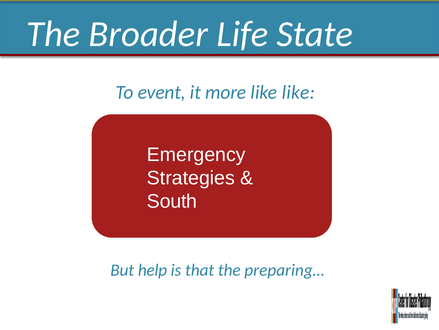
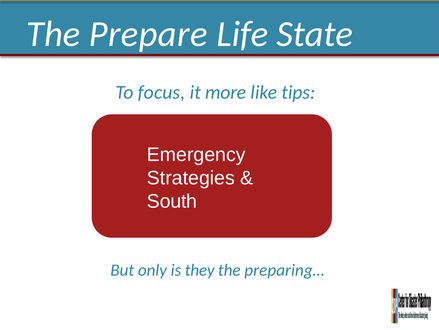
Broader: Broader -> Prepare
event: event -> focus
like like: like -> tips
help: help -> only
that: that -> they
